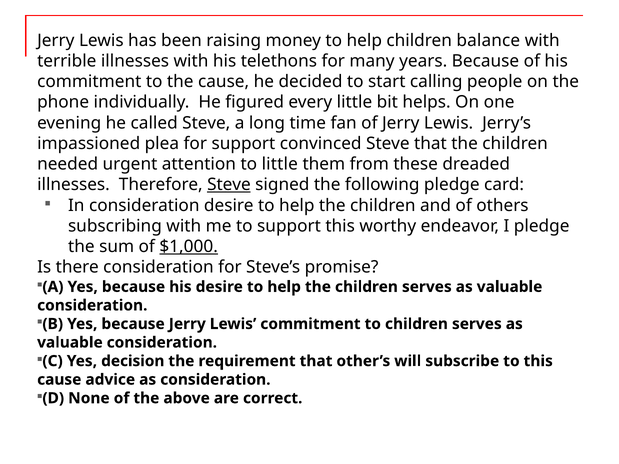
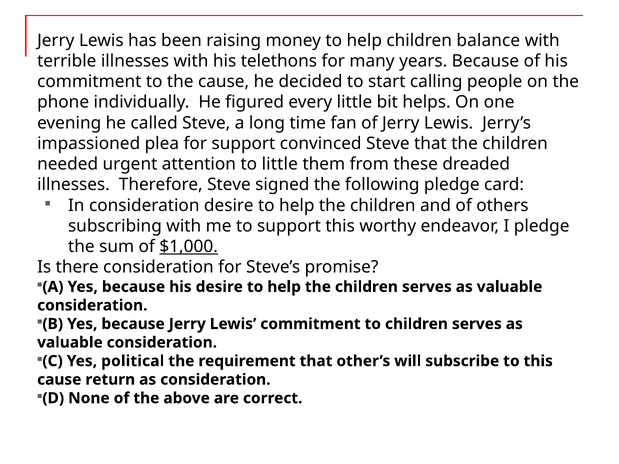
Steve at (229, 185) underline: present -> none
decision: decision -> political
advice: advice -> return
